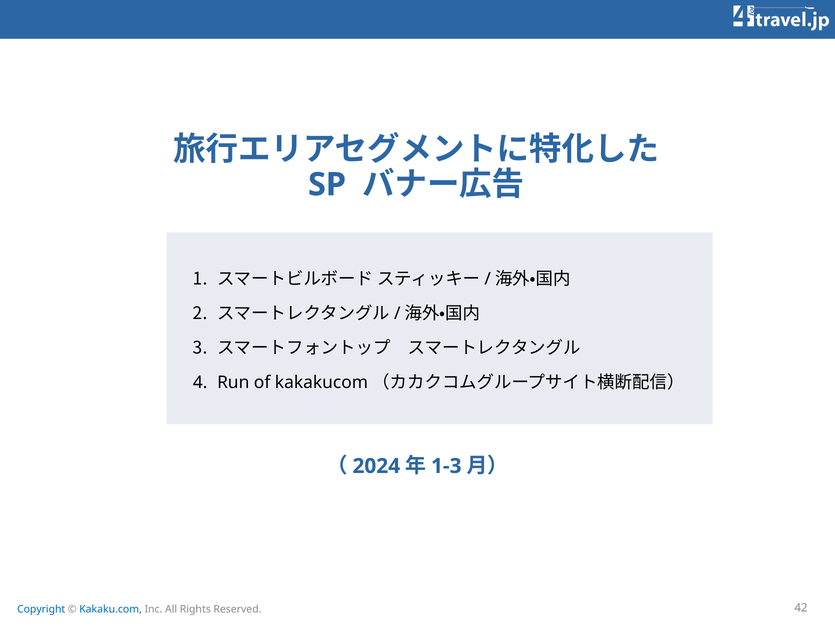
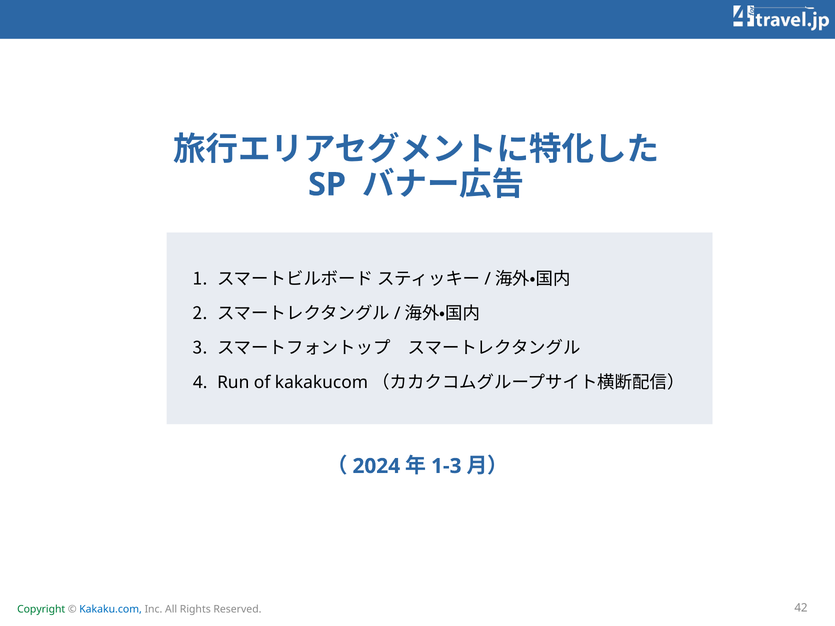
Copyright colour: blue -> green
